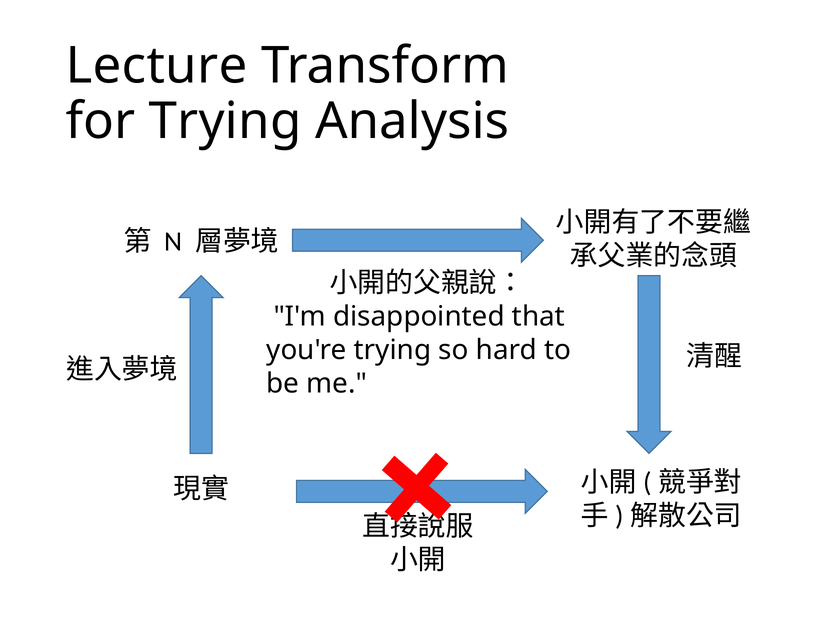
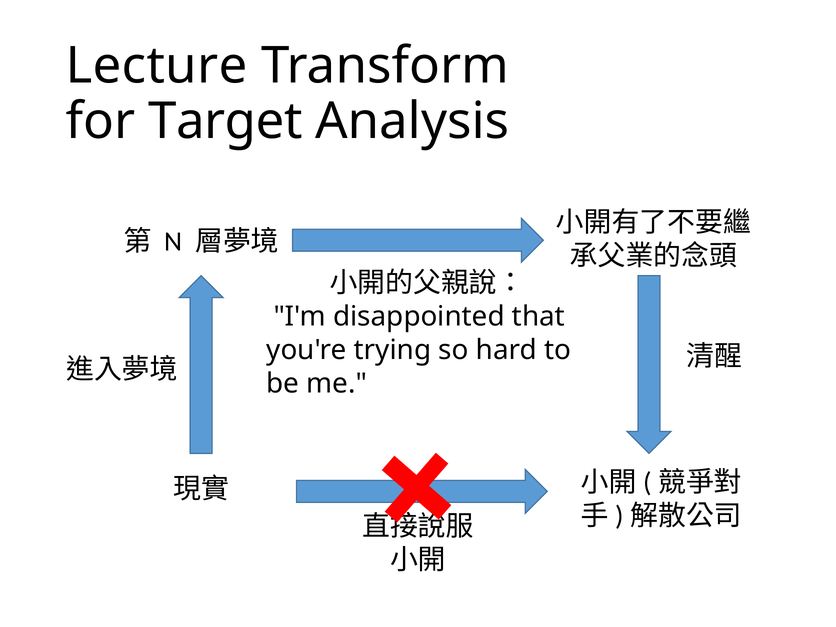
for Trying: Trying -> Target
